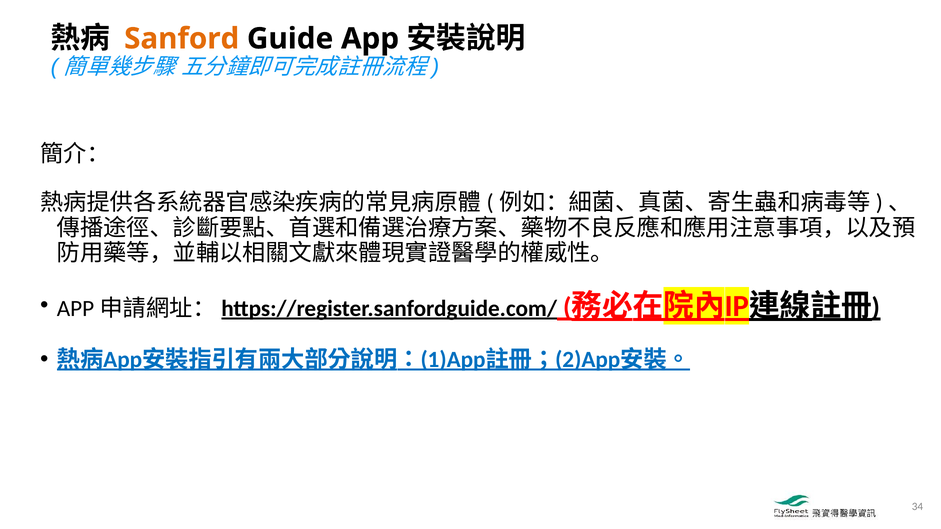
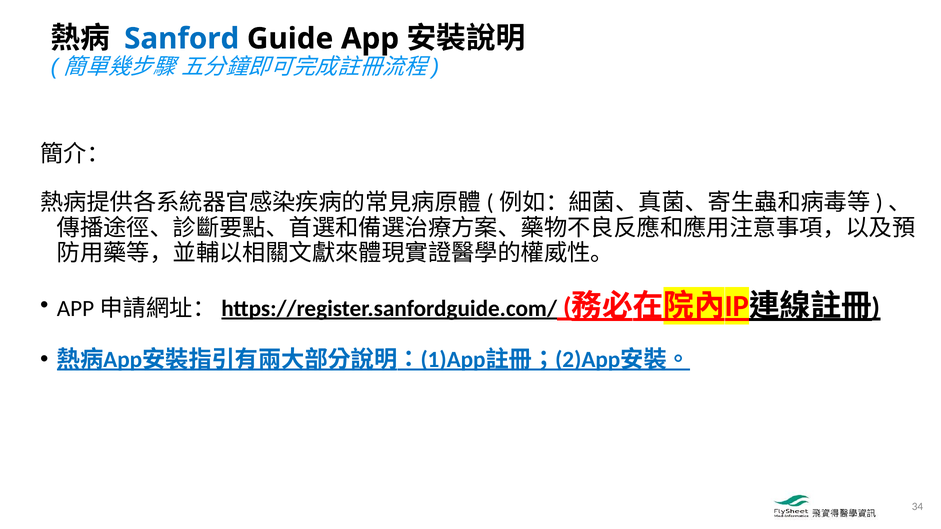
Sanford colour: orange -> blue
